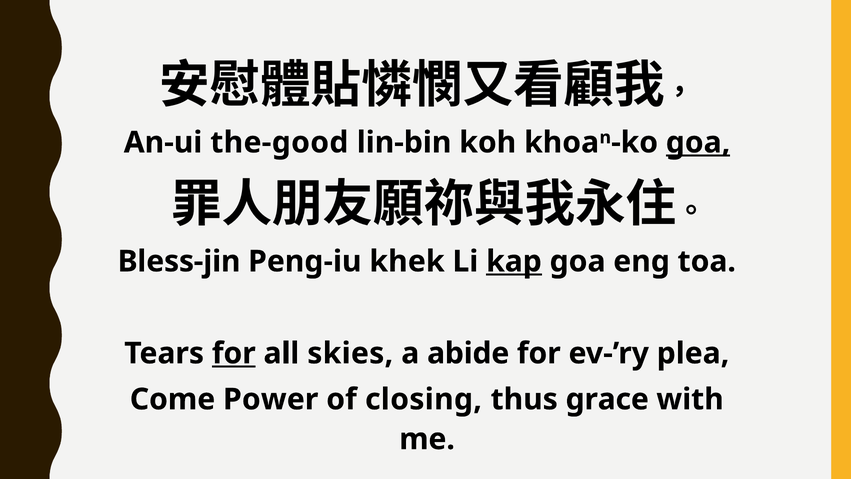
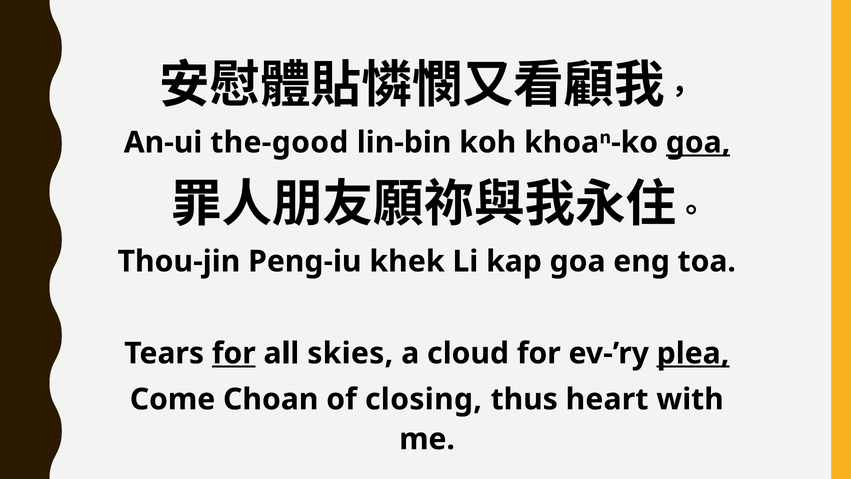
Bless-jin: Bless-jin -> Thou-jin
kap underline: present -> none
abide: abide -> cloud
plea underline: none -> present
Power: Power -> Choan
grace: grace -> heart
